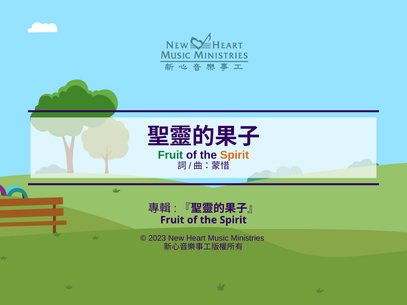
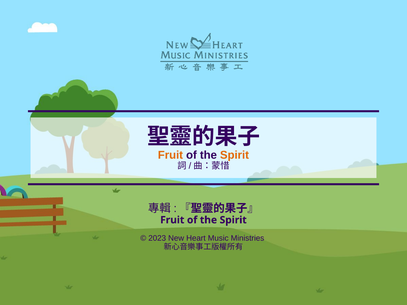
Fruit at (170, 155) colour: green -> orange
